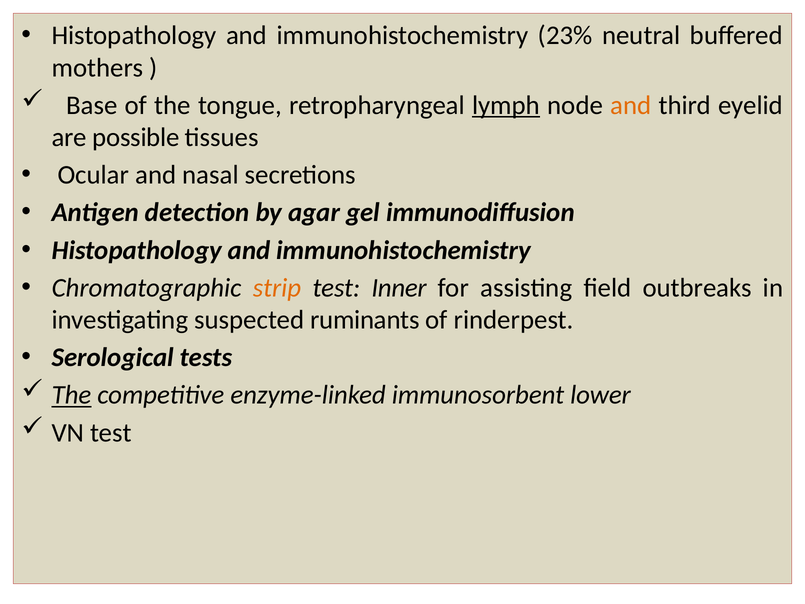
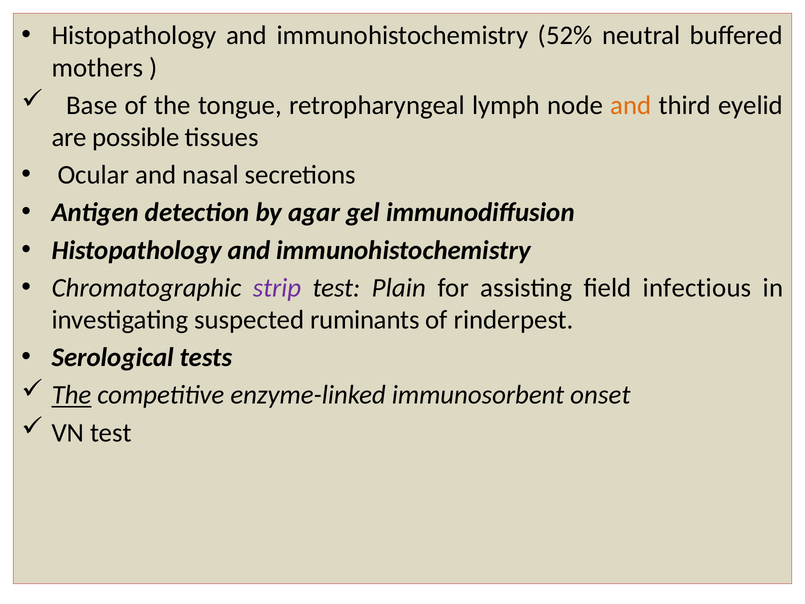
23%: 23% -> 52%
lymph underline: present -> none
strip colour: orange -> purple
Inner: Inner -> Plain
outbreaks: outbreaks -> infectious
lower: lower -> onset
